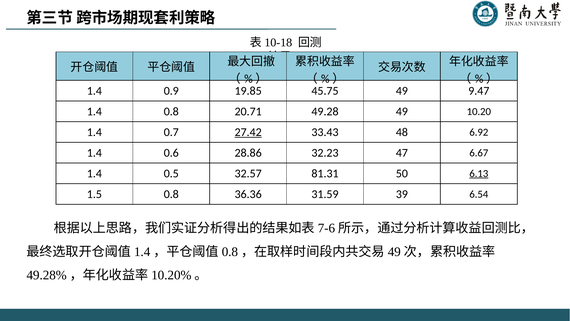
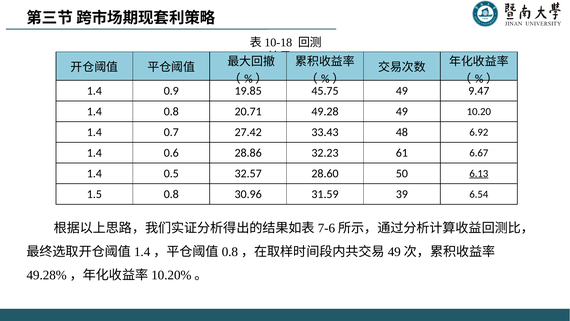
27.42 underline: present -> none
47: 47 -> 61
81.31: 81.31 -> 28.60
36.36: 36.36 -> 30.96
